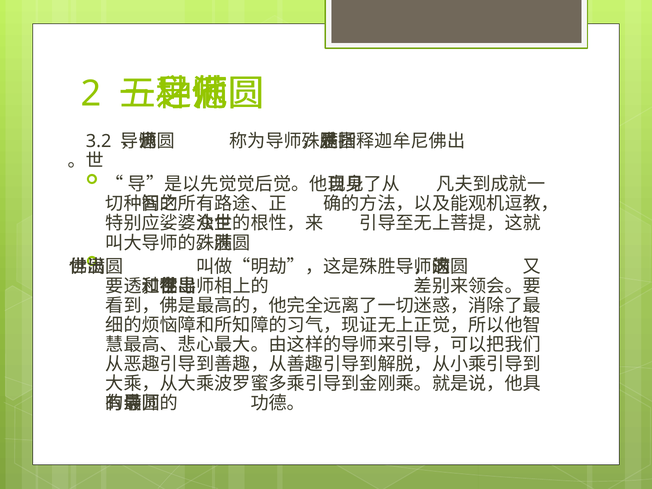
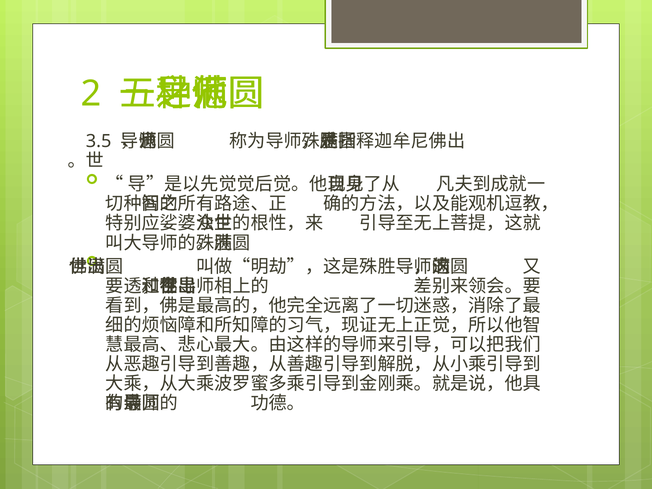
3.2: 3.2 -> 3.5
